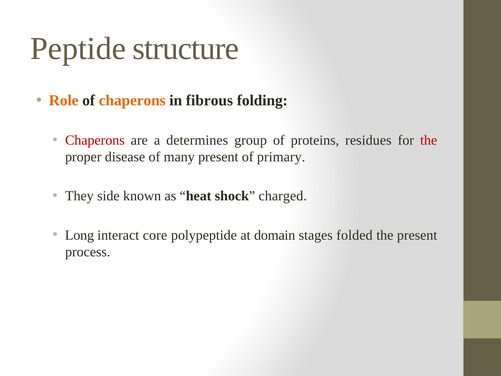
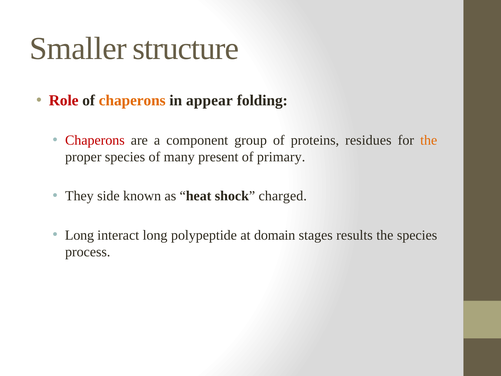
Peptide: Peptide -> Smaller
Role colour: orange -> red
fibrous: fibrous -> appear
determines: determines -> component
the at (429, 140) colour: red -> orange
proper disease: disease -> species
interact core: core -> long
folded: folded -> results
the present: present -> species
